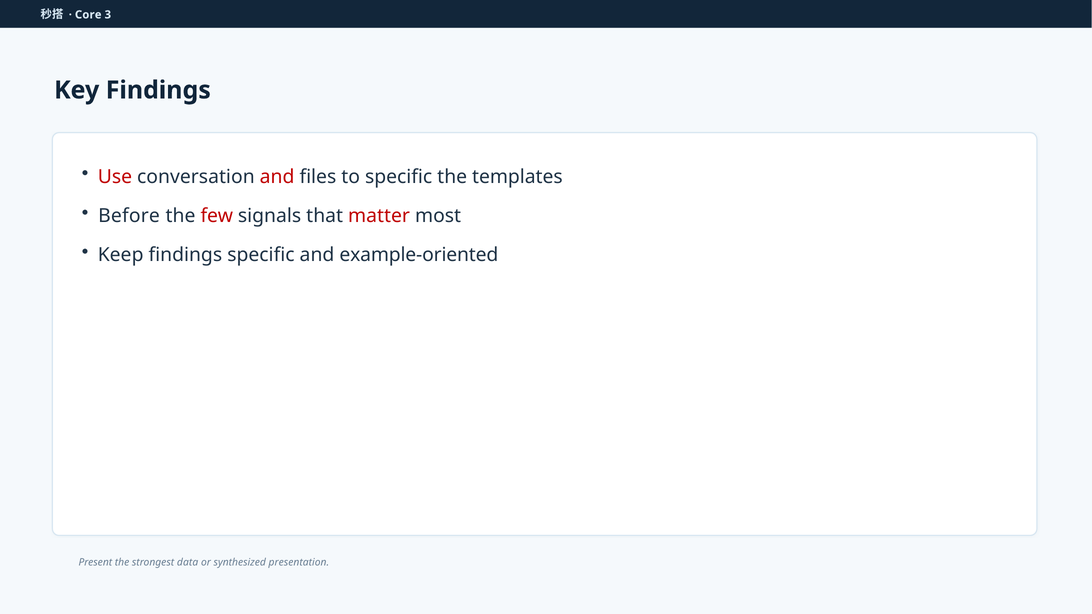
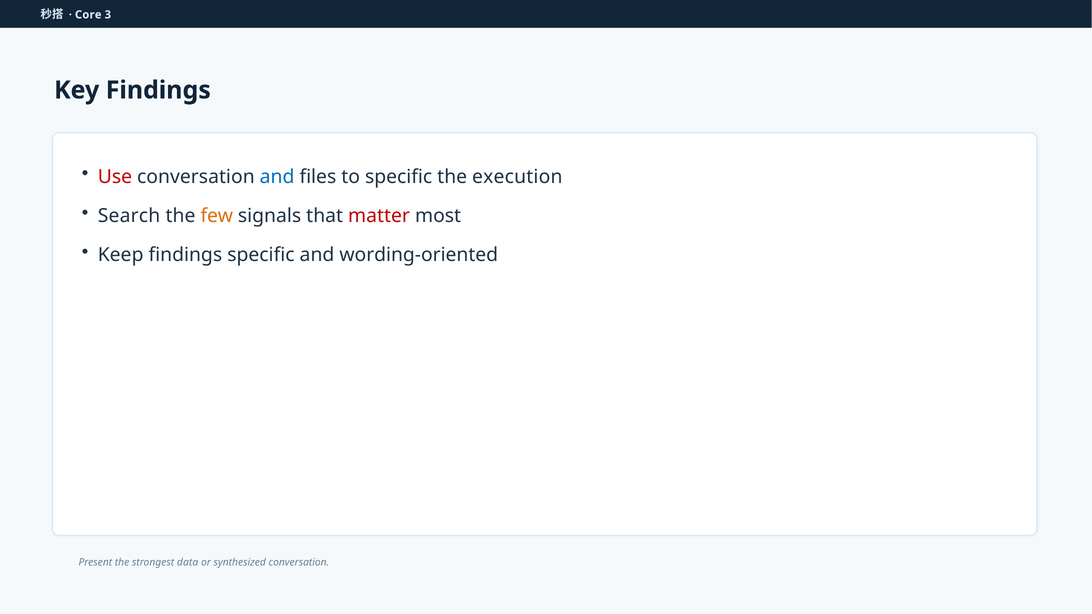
and at (277, 177) colour: red -> blue
templates: templates -> execution
Before: Before -> Search
few colour: red -> orange
example-oriented: example-oriented -> wording-oriented
synthesized presentation: presentation -> conversation
